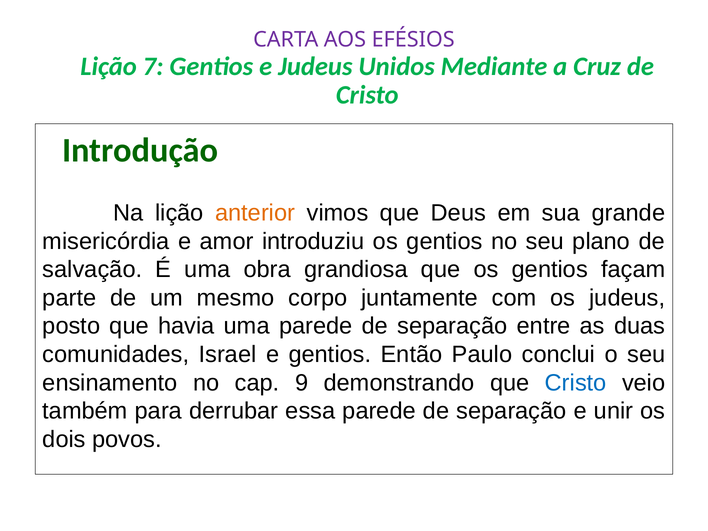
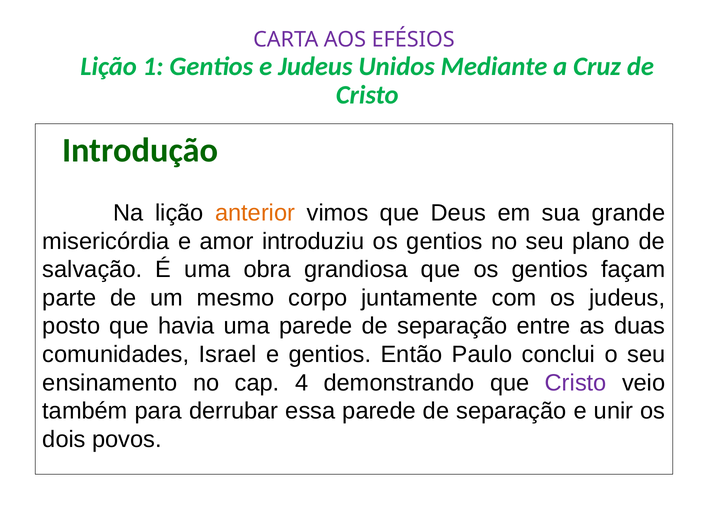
7: 7 -> 1
9: 9 -> 4
Cristo at (576, 383) colour: blue -> purple
